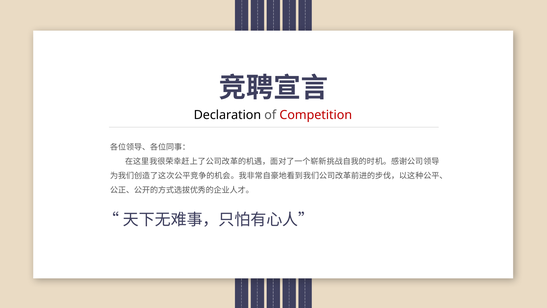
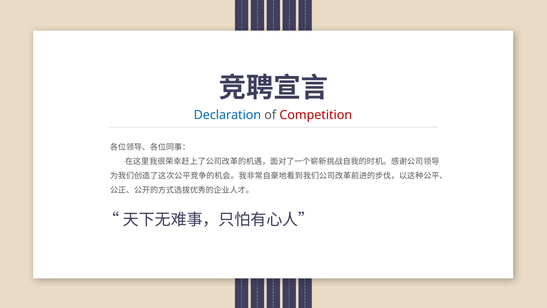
Declaration colour: black -> blue
